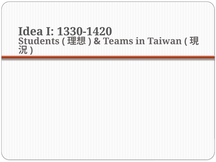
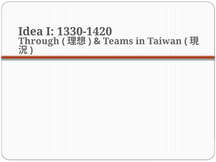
Students: Students -> Through
